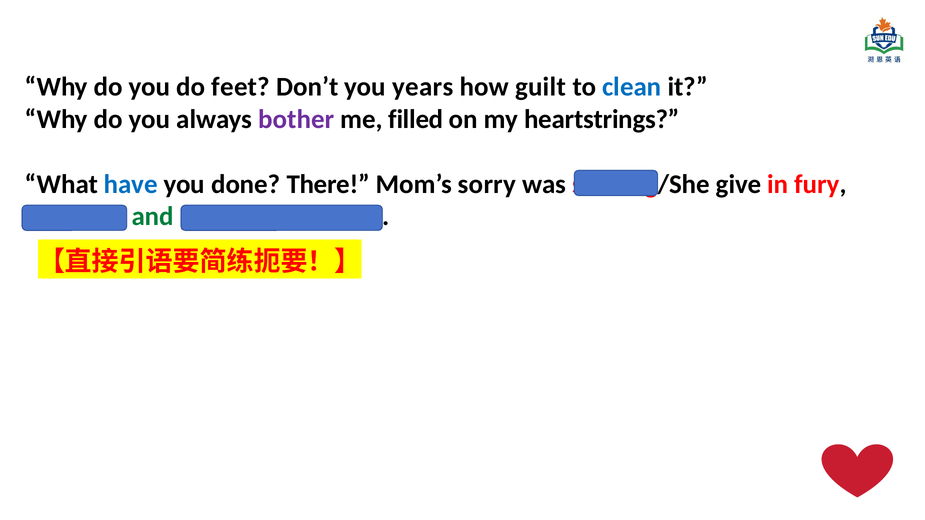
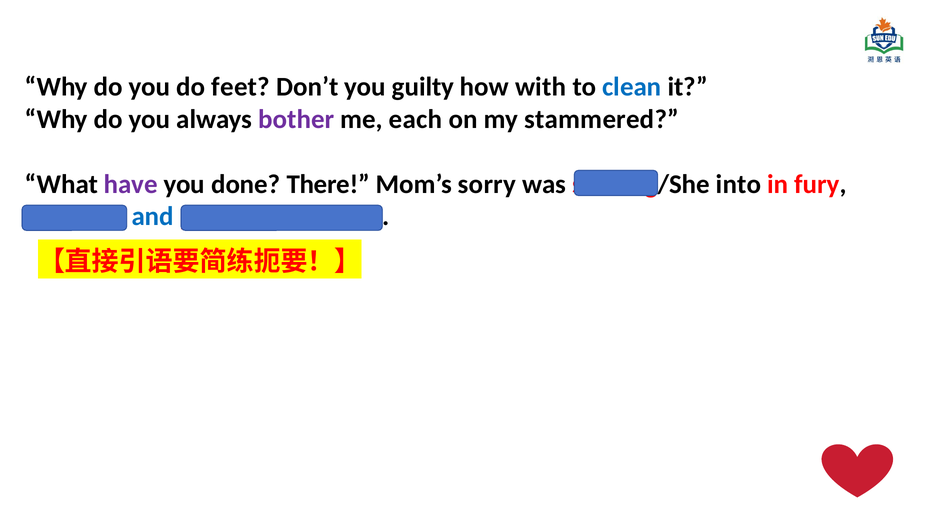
years: years -> guilty
guilt: guilt -> with
filled: filled -> each
heartstrings: heartstrings -> stammered
have colour: blue -> purple
give: give -> into
and colour: green -> blue
